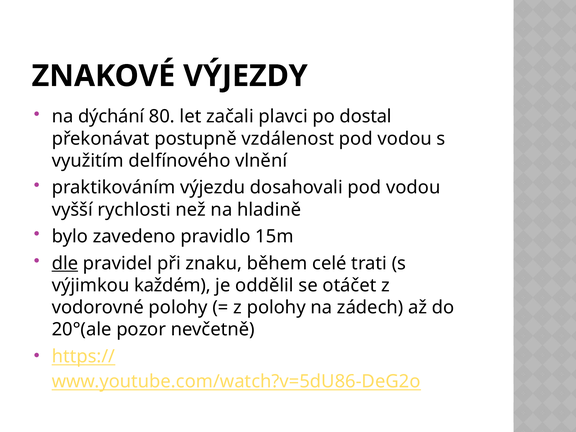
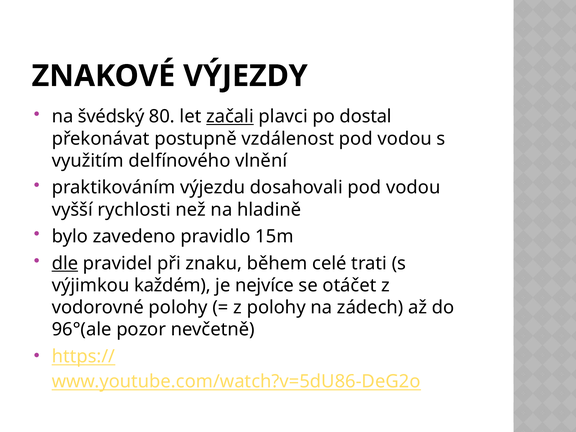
dýchání: dýchání -> švédský
začali underline: none -> present
oddělil: oddělil -> nejvíce
20°(ale: 20°(ale -> 96°(ale
